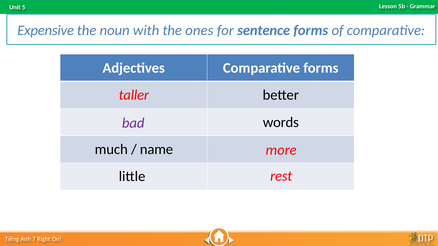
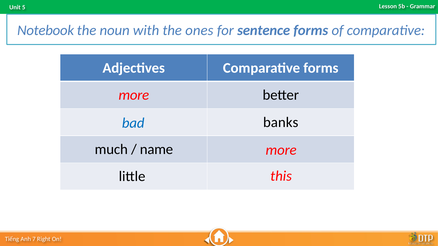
Expensive: Expensive -> Notebook
taller at (134, 95): taller -> more
words: words -> banks
bad colour: purple -> blue
rest: rest -> this
